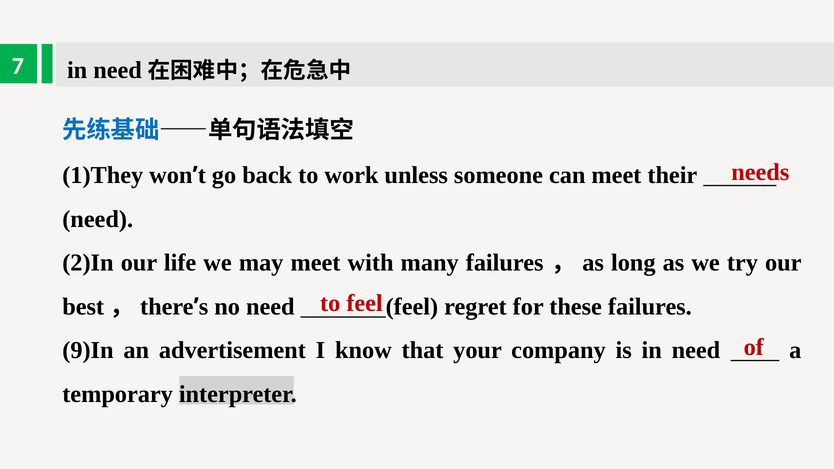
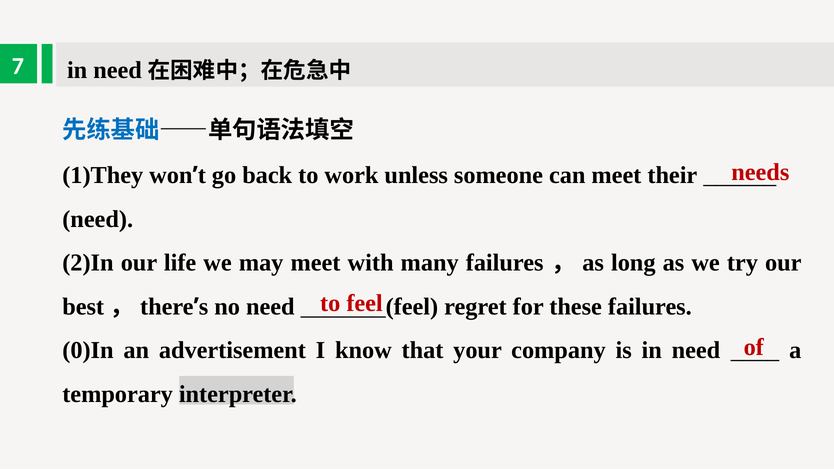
9)In: 9)In -> 0)In
